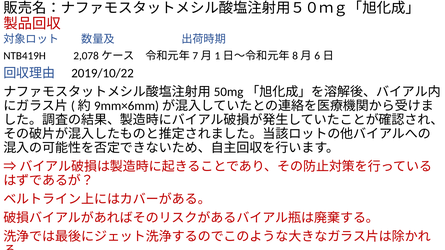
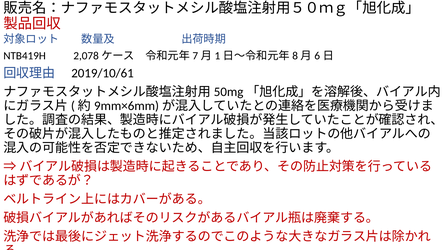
2019/10/22: 2019/10/22 -> 2019/10/61
